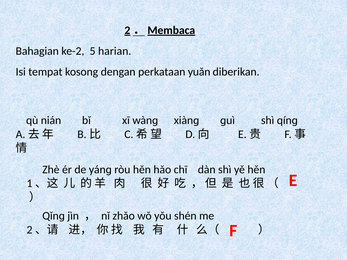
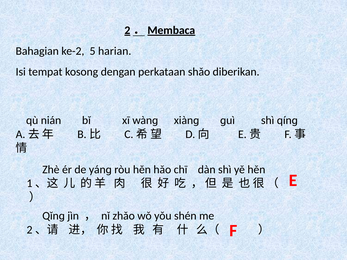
yuǎn: yuǎn -> shǎo
